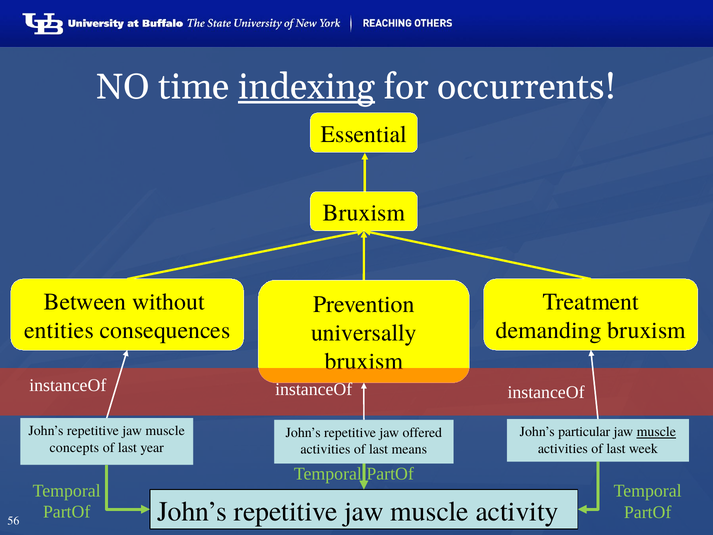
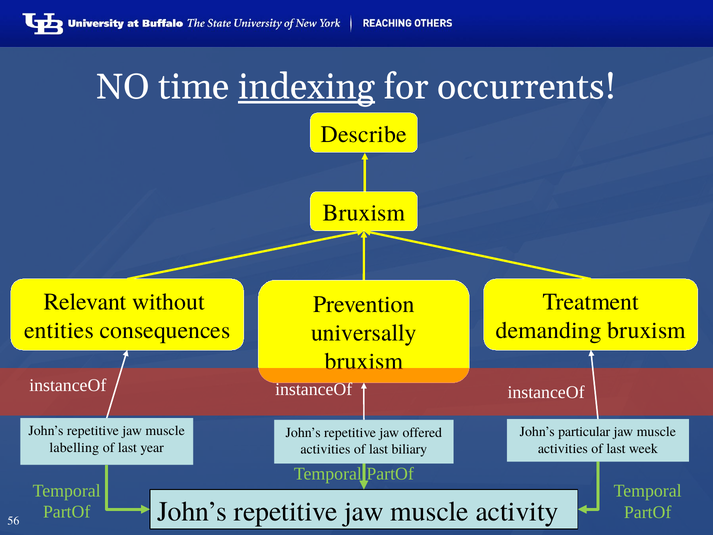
Essential: Essential -> Describe
Between: Between -> Relevant
muscle at (656, 432) underline: present -> none
concepts: concepts -> labelling
means: means -> biliary
